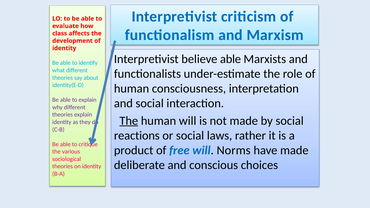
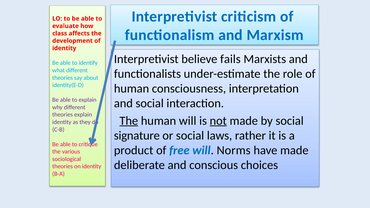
believe able: able -> fails
not underline: none -> present
reactions: reactions -> signature
